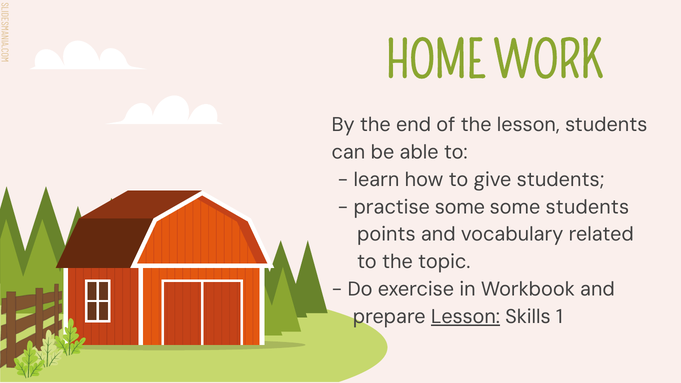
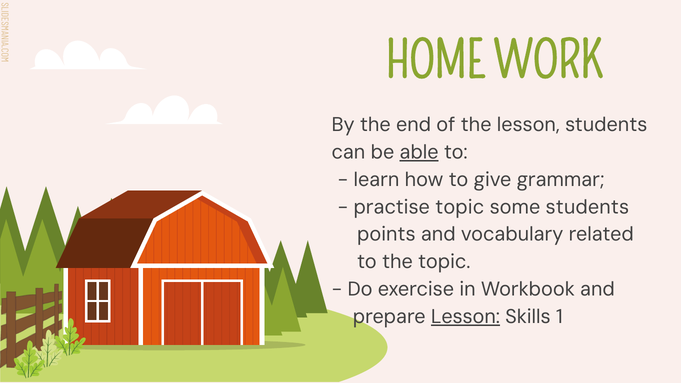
able underline: none -> present
give students: students -> grammar
practise some: some -> topic
